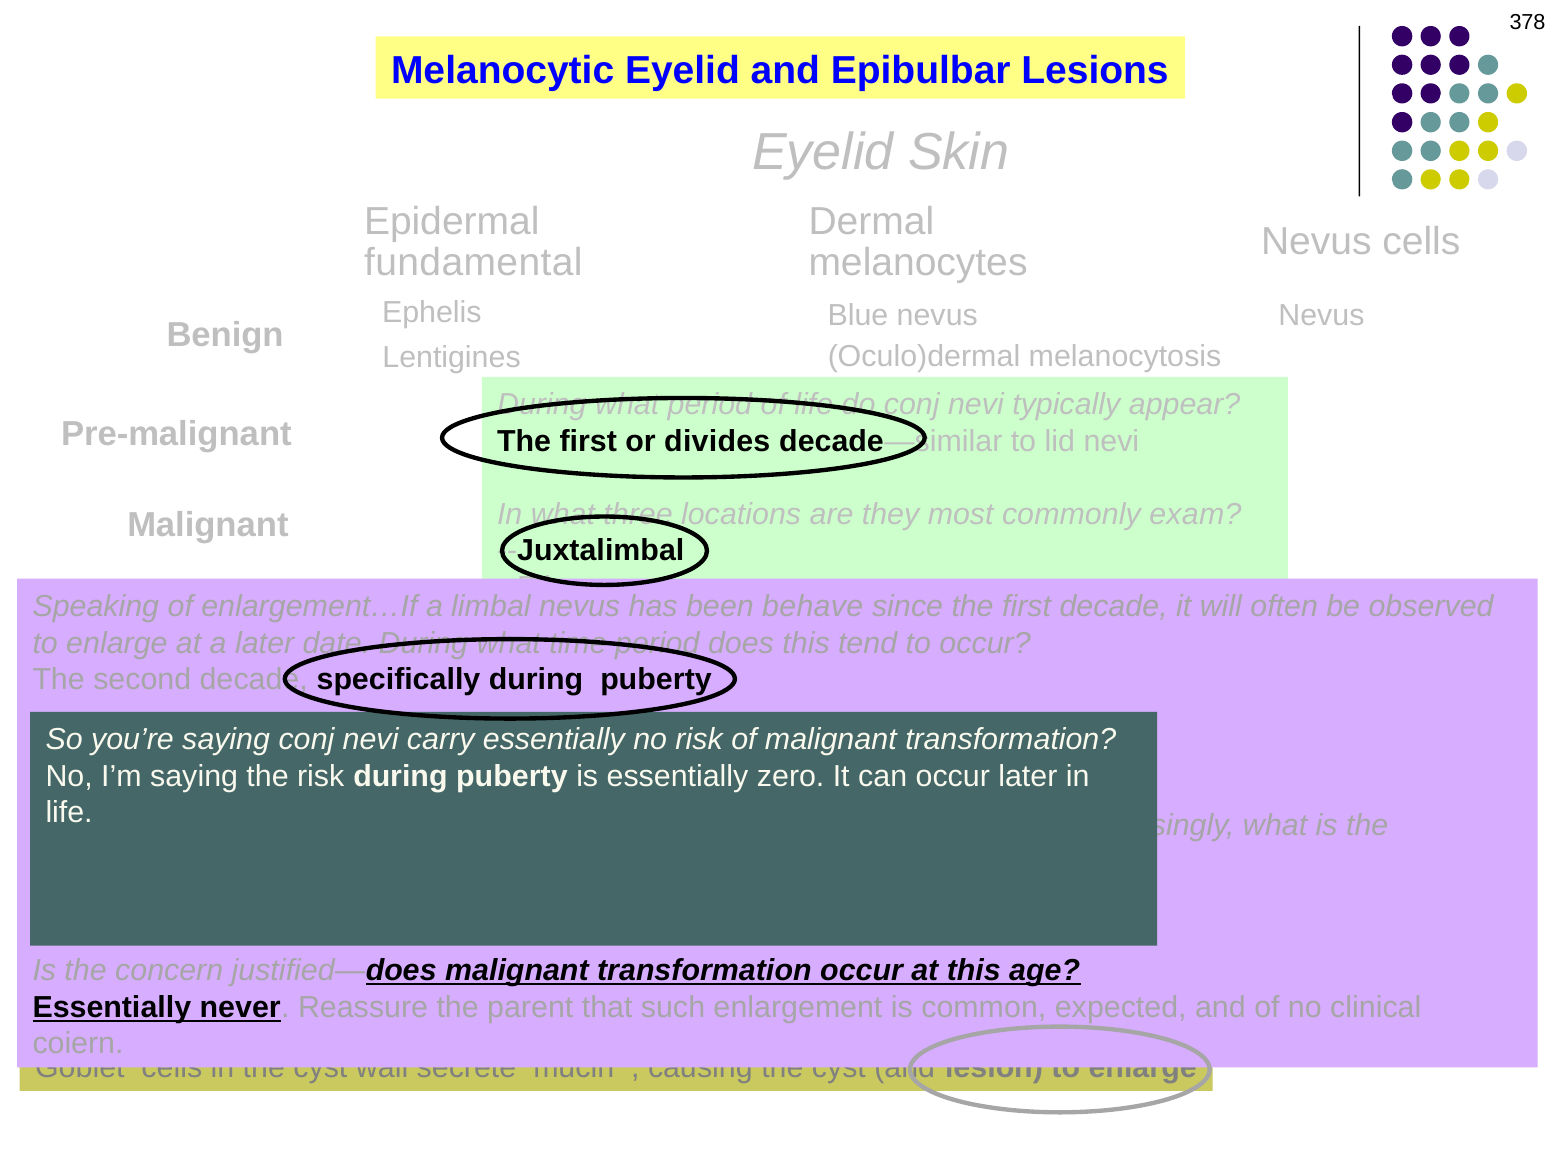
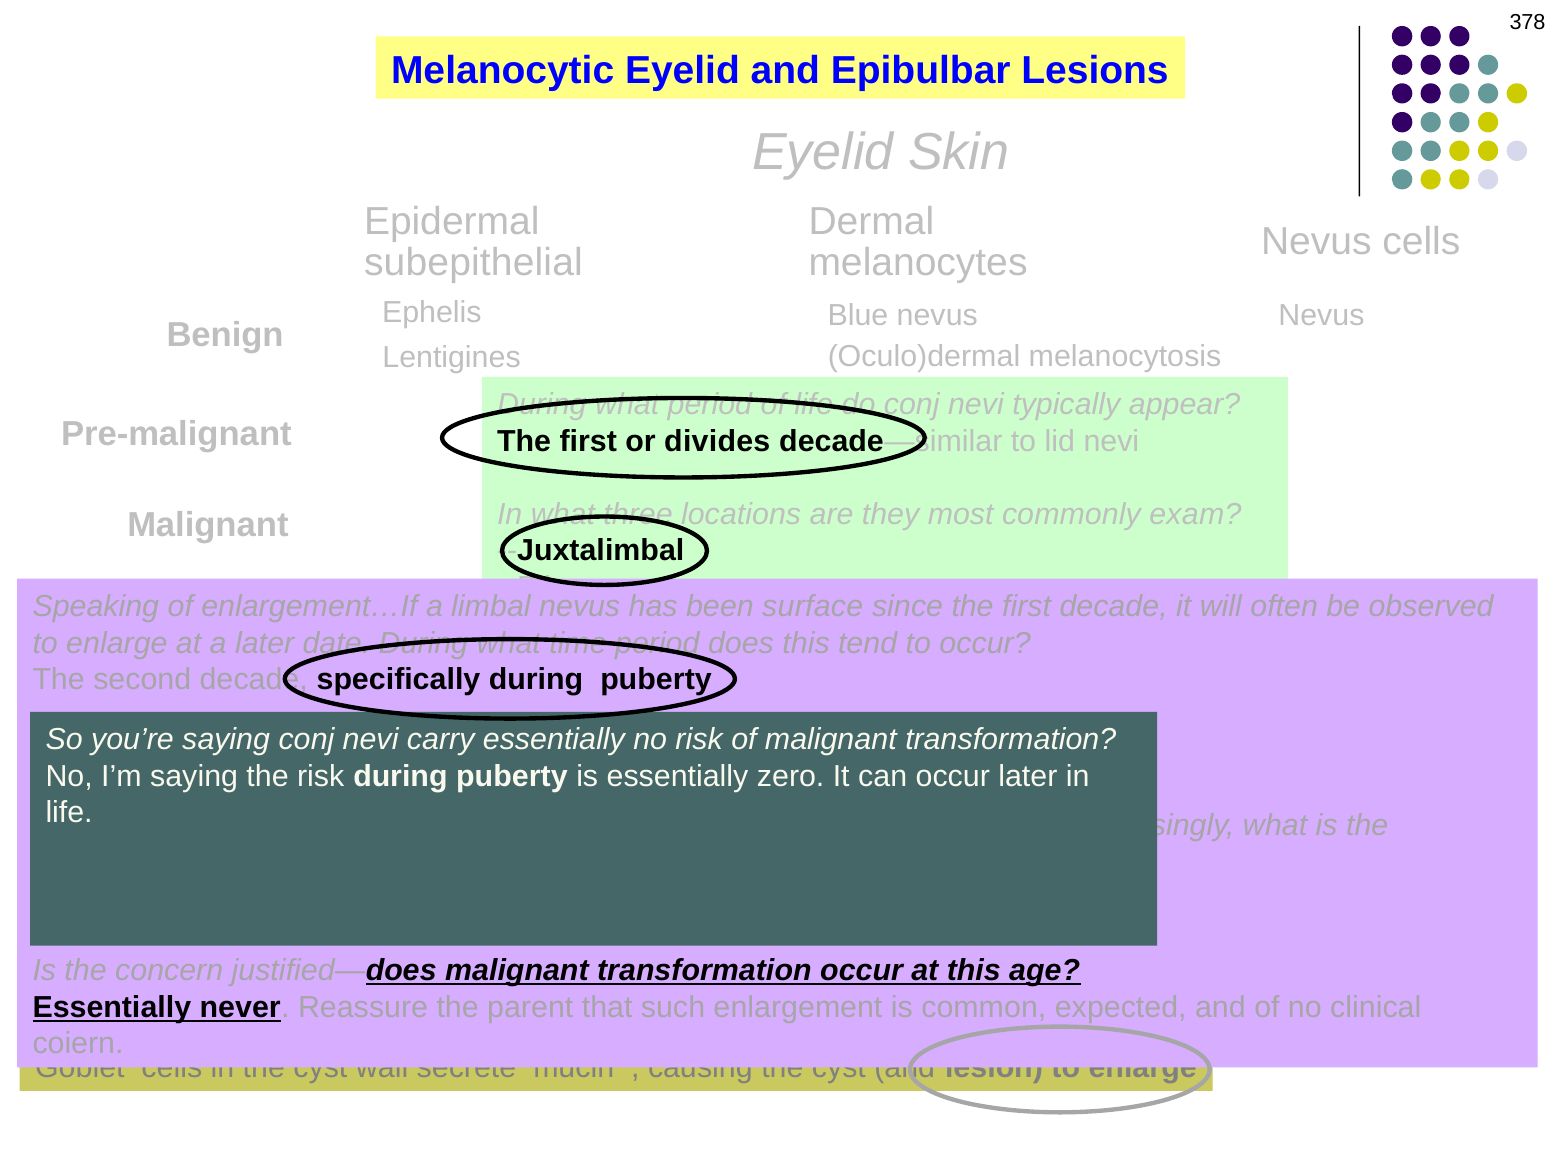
fundamental at (473, 263): fundamental -> subepithelial
behave: behave -> surface
